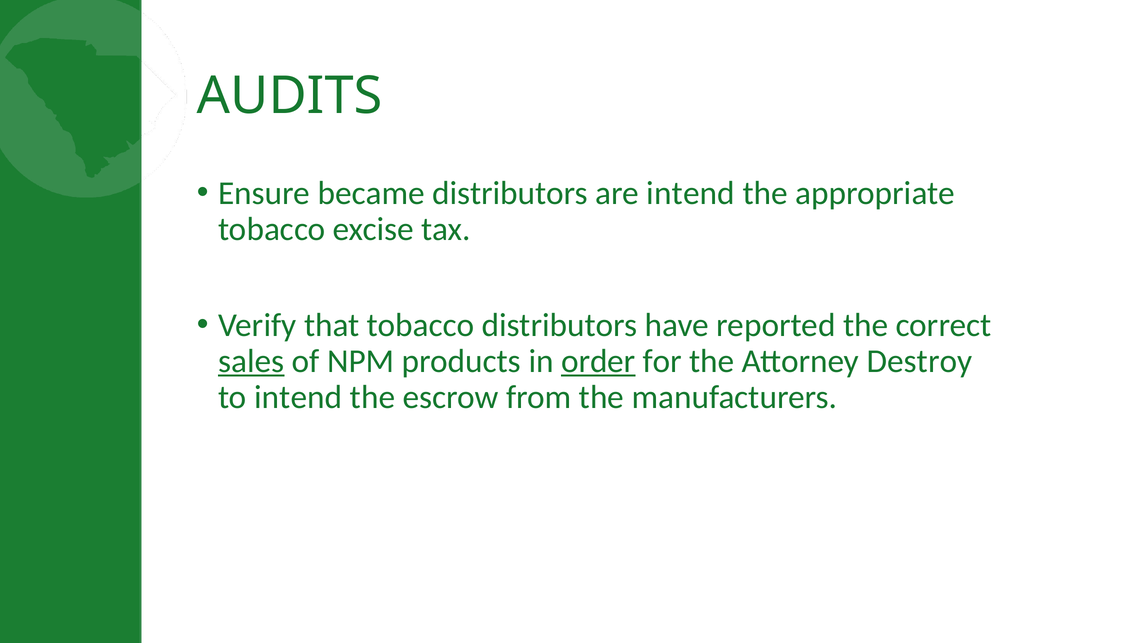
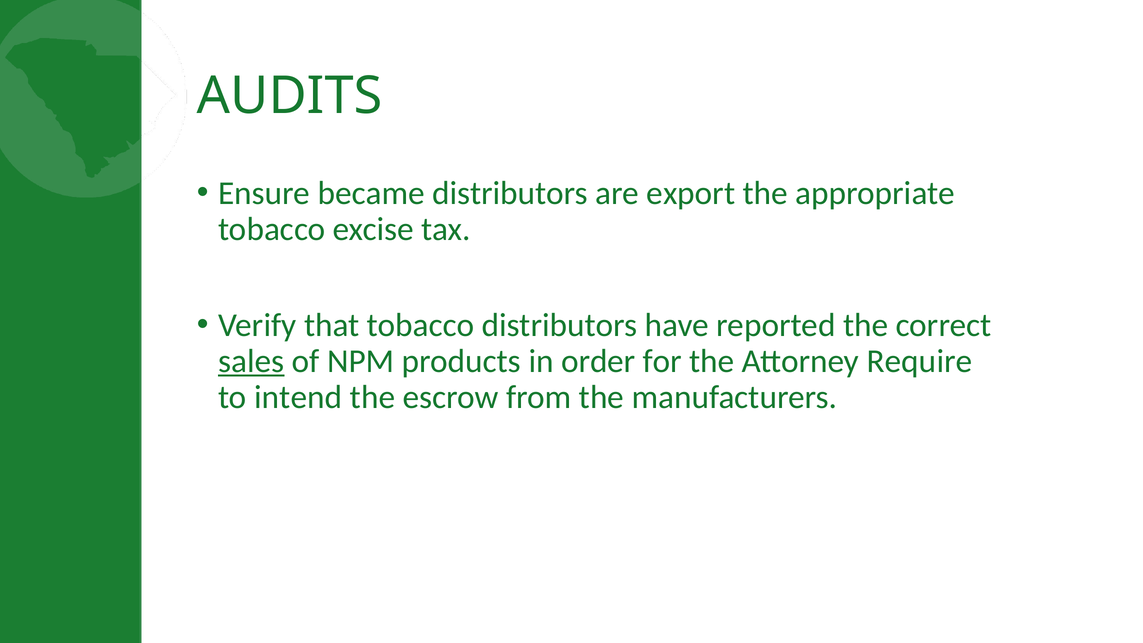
are intend: intend -> export
order underline: present -> none
Destroy: Destroy -> Require
